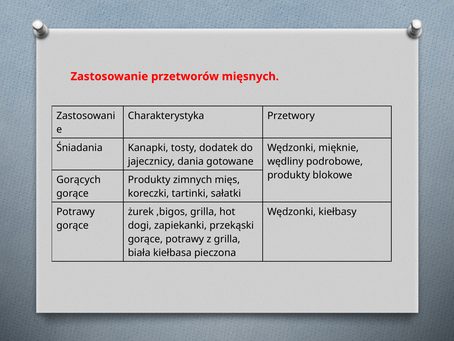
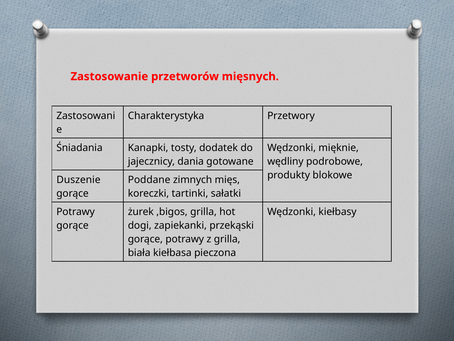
Gorących: Gorących -> Duszenie
Produkty at (149, 179): Produkty -> Poddane
